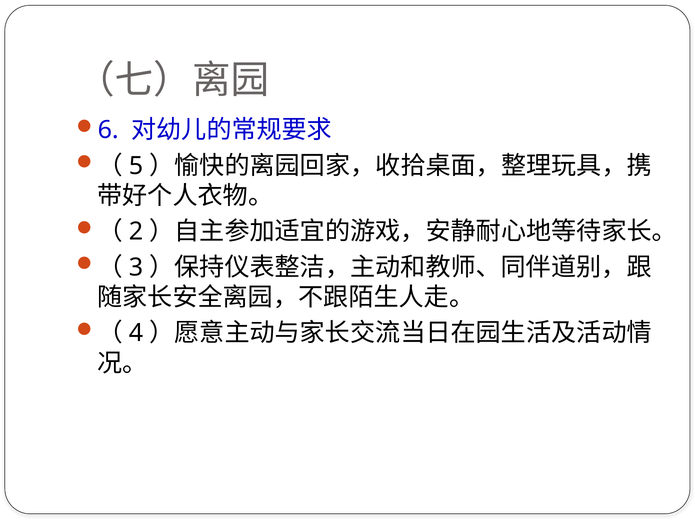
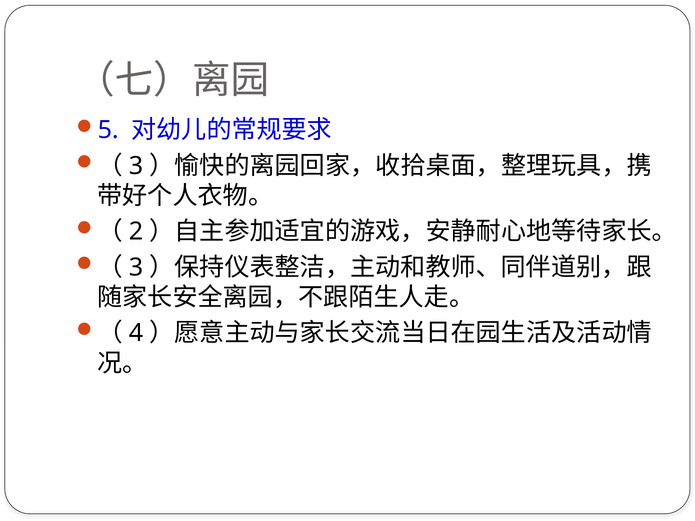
6: 6 -> 5
5 at (136, 166): 5 -> 3
